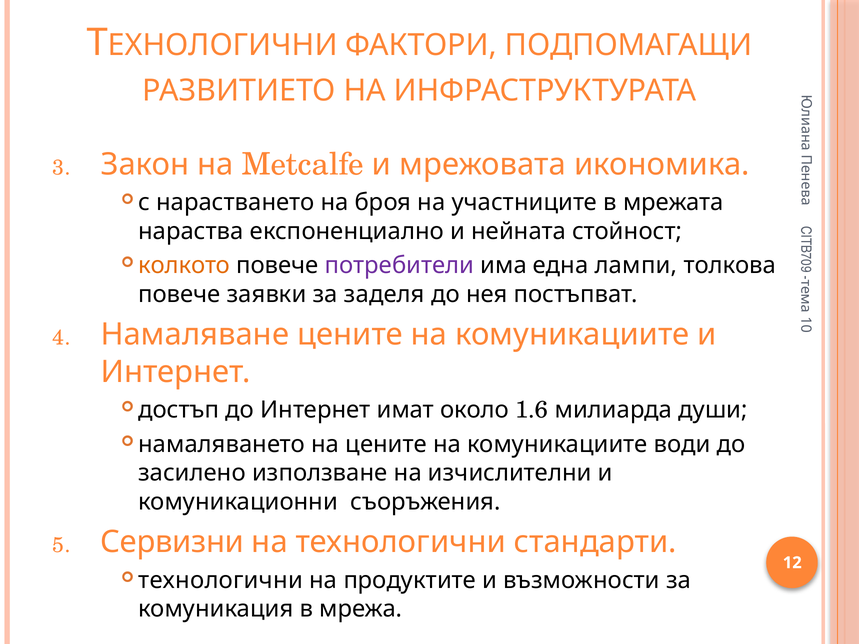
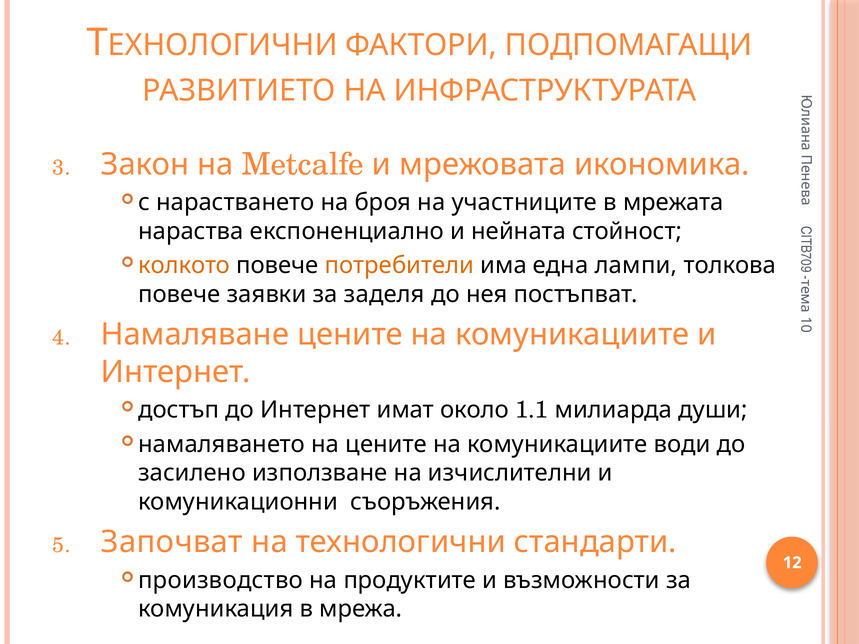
потребители colour: purple -> orange
1.6: 1.6 -> 1.1
Сервизни: Сервизни -> Започват
технологични at (221, 581): технологични -> производство
